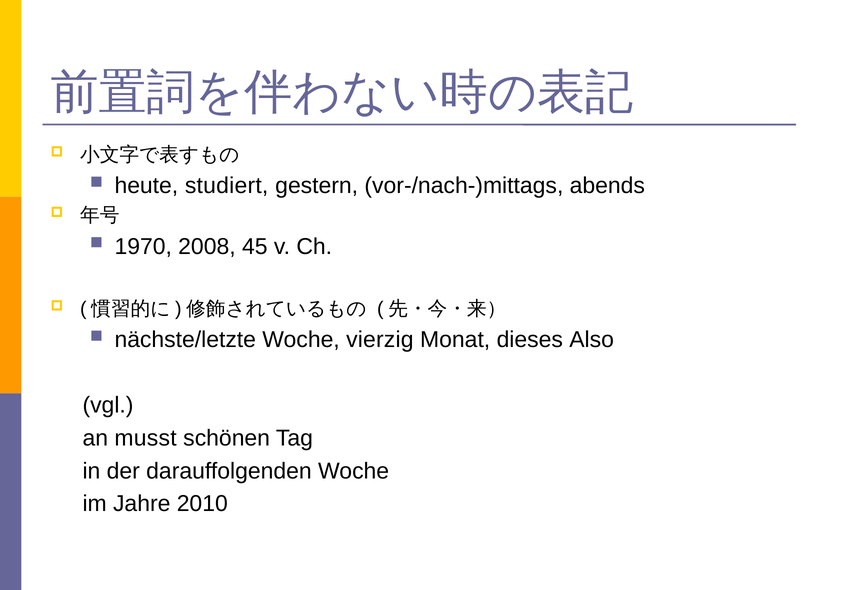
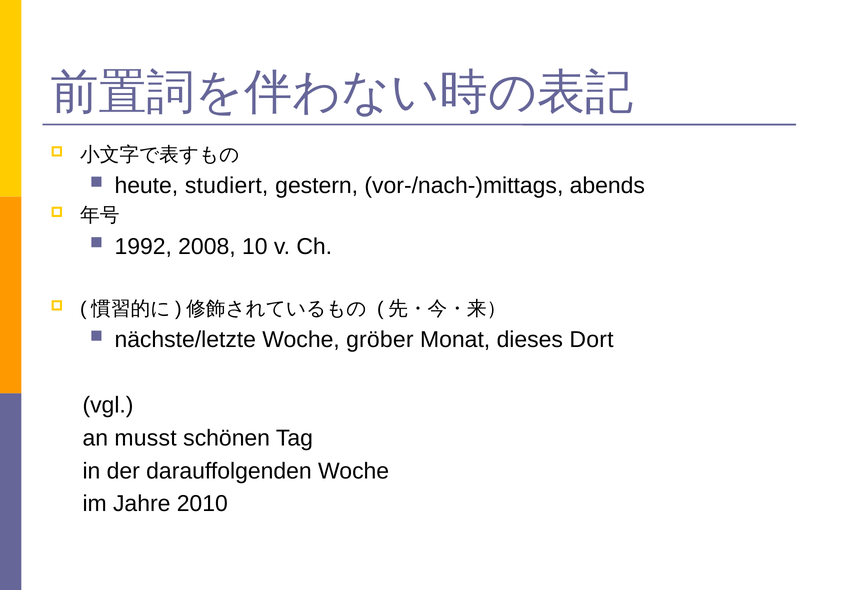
1970: 1970 -> 1992
45: 45 -> 10
vierzig: vierzig -> gröber
Also: Also -> Dort
